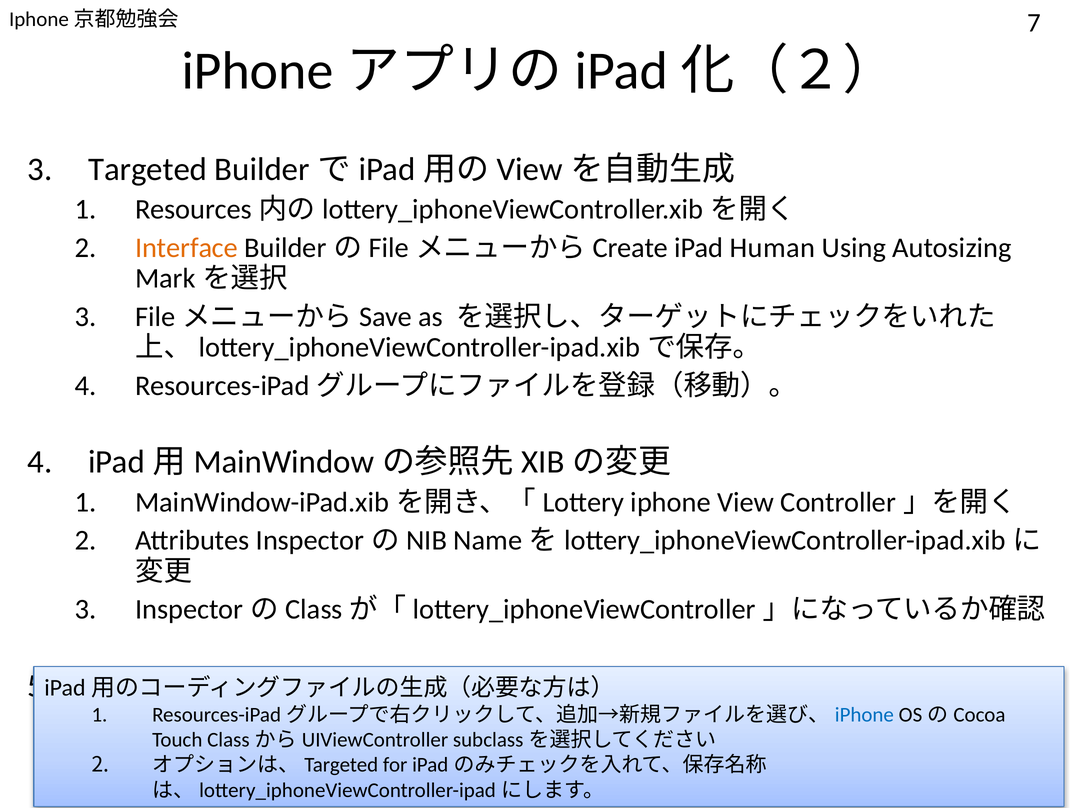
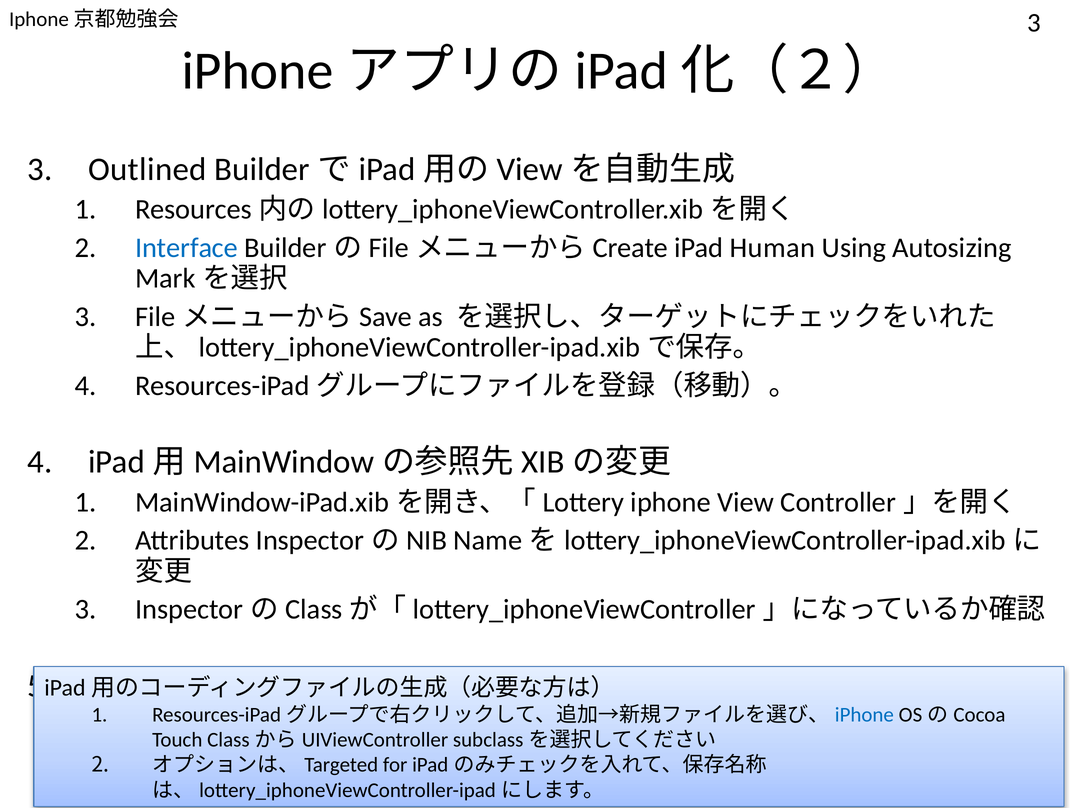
7 at (1034, 23): 7 -> 3
Targeted: Targeted -> Outlined
Interface colour: orange -> blue
